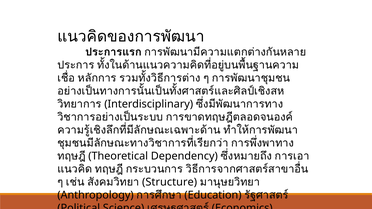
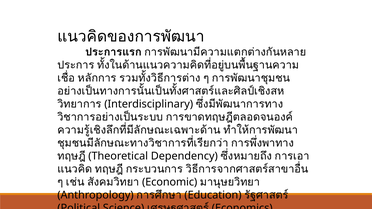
Structure: Structure -> Economic
